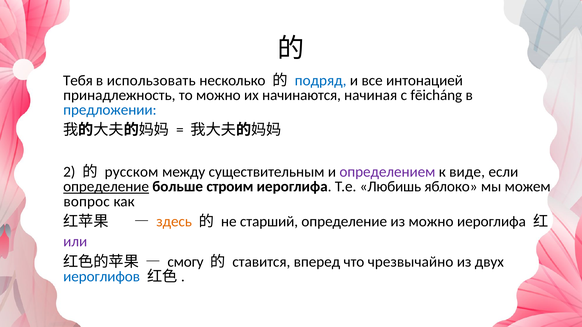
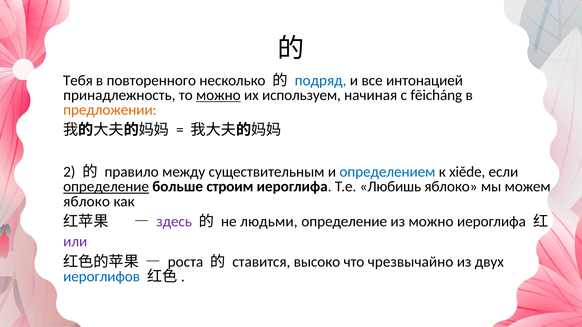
использовать: использовать -> повторенного
можно at (218, 95) underline: none -> present
начинаются: начинаются -> используем
предложении colour: blue -> orange
русском: русском -> правило
определением colour: purple -> blue
виде: виде -> xiěde
вопрос at (87, 202): вопрос -> яблоко
здесь colour: orange -> purple
старший: старший -> людьми
смогу: смогу -> роста
вперед: вперед -> высоко
